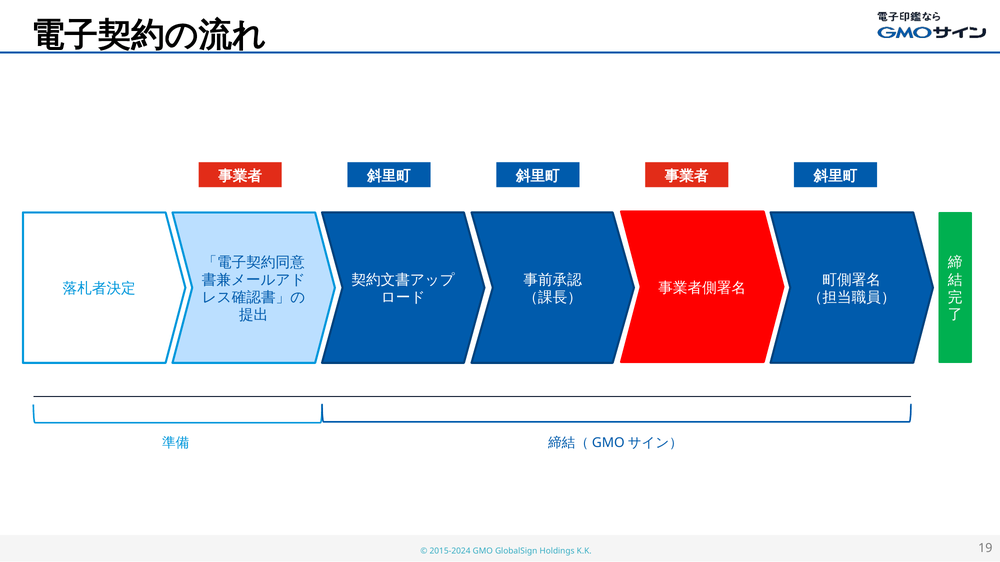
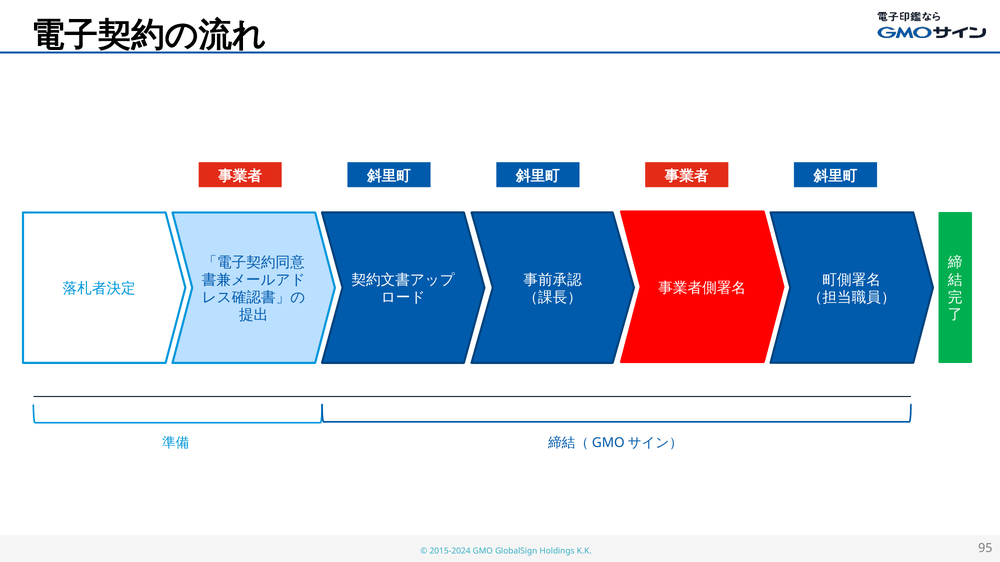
19: 19 -> 95
